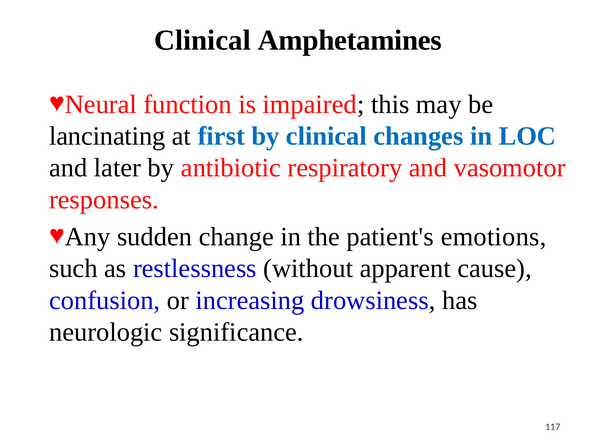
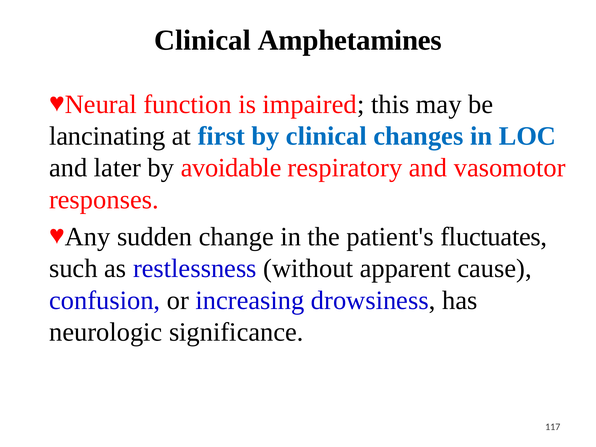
antibiotic: antibiotic -> avoidable
emotions: emotions -> fluctuates
